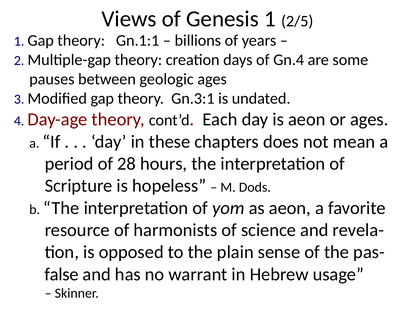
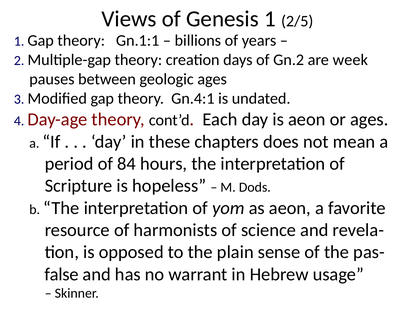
Gn.4: Gn.4 -> Gn.2
some: some -> week
Gn.3:1: Gn.3:1 -> Gn.4:1
28: 28 -> 84
